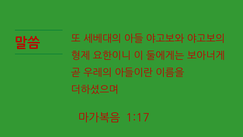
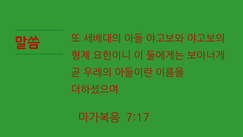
1:17: 1:17 -> 7:17
